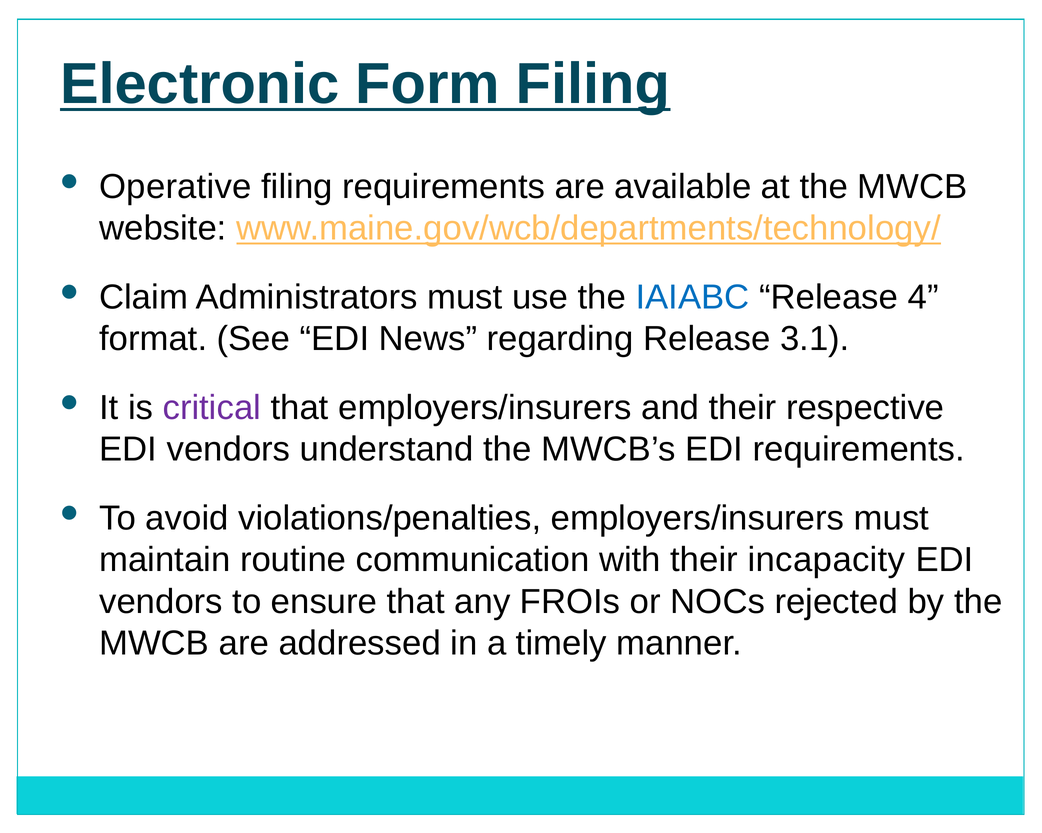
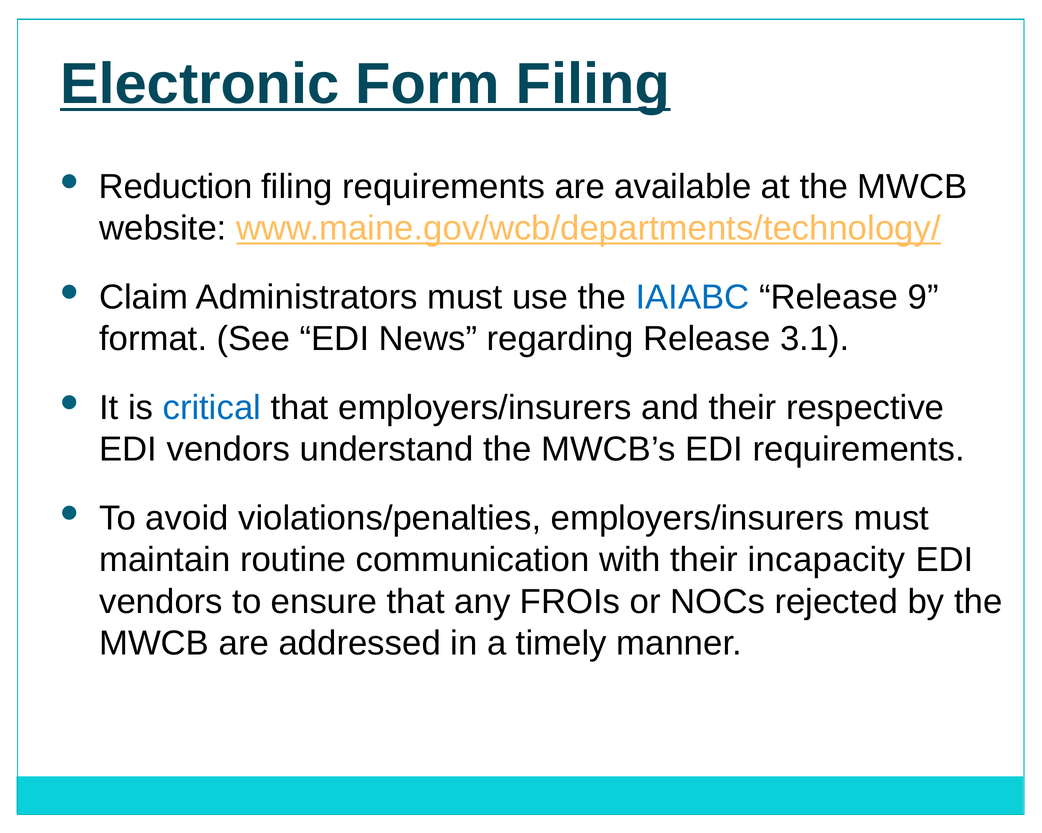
Operative: Operative -> Reduction
4: 4 -> 9
critical colour: purple -> blue
